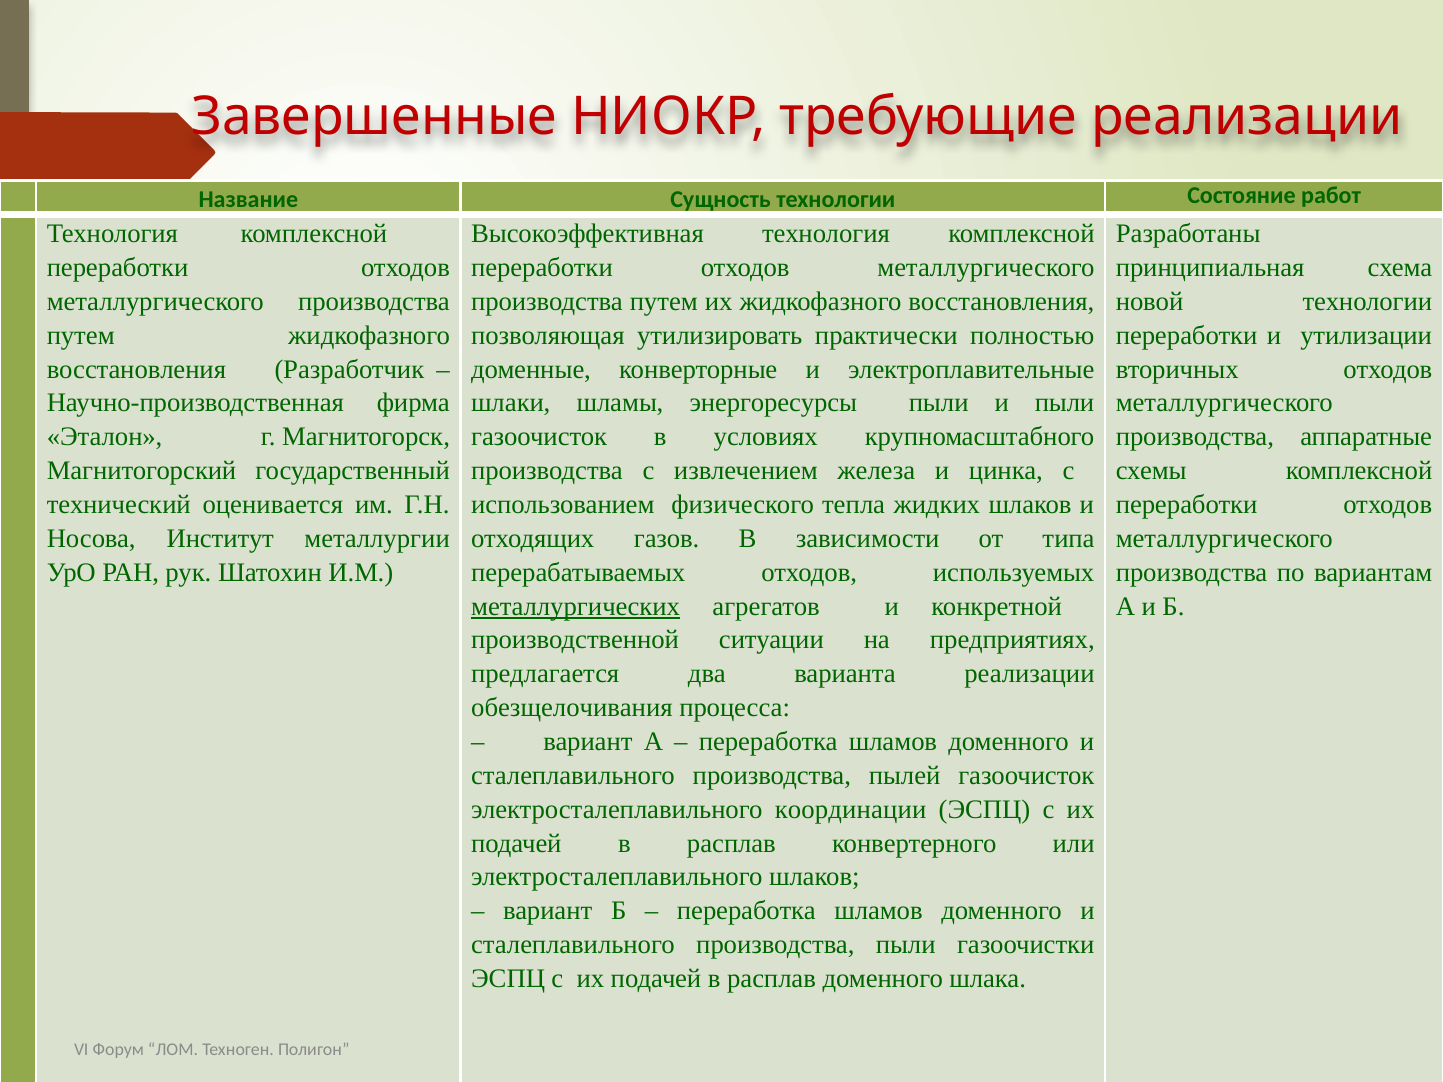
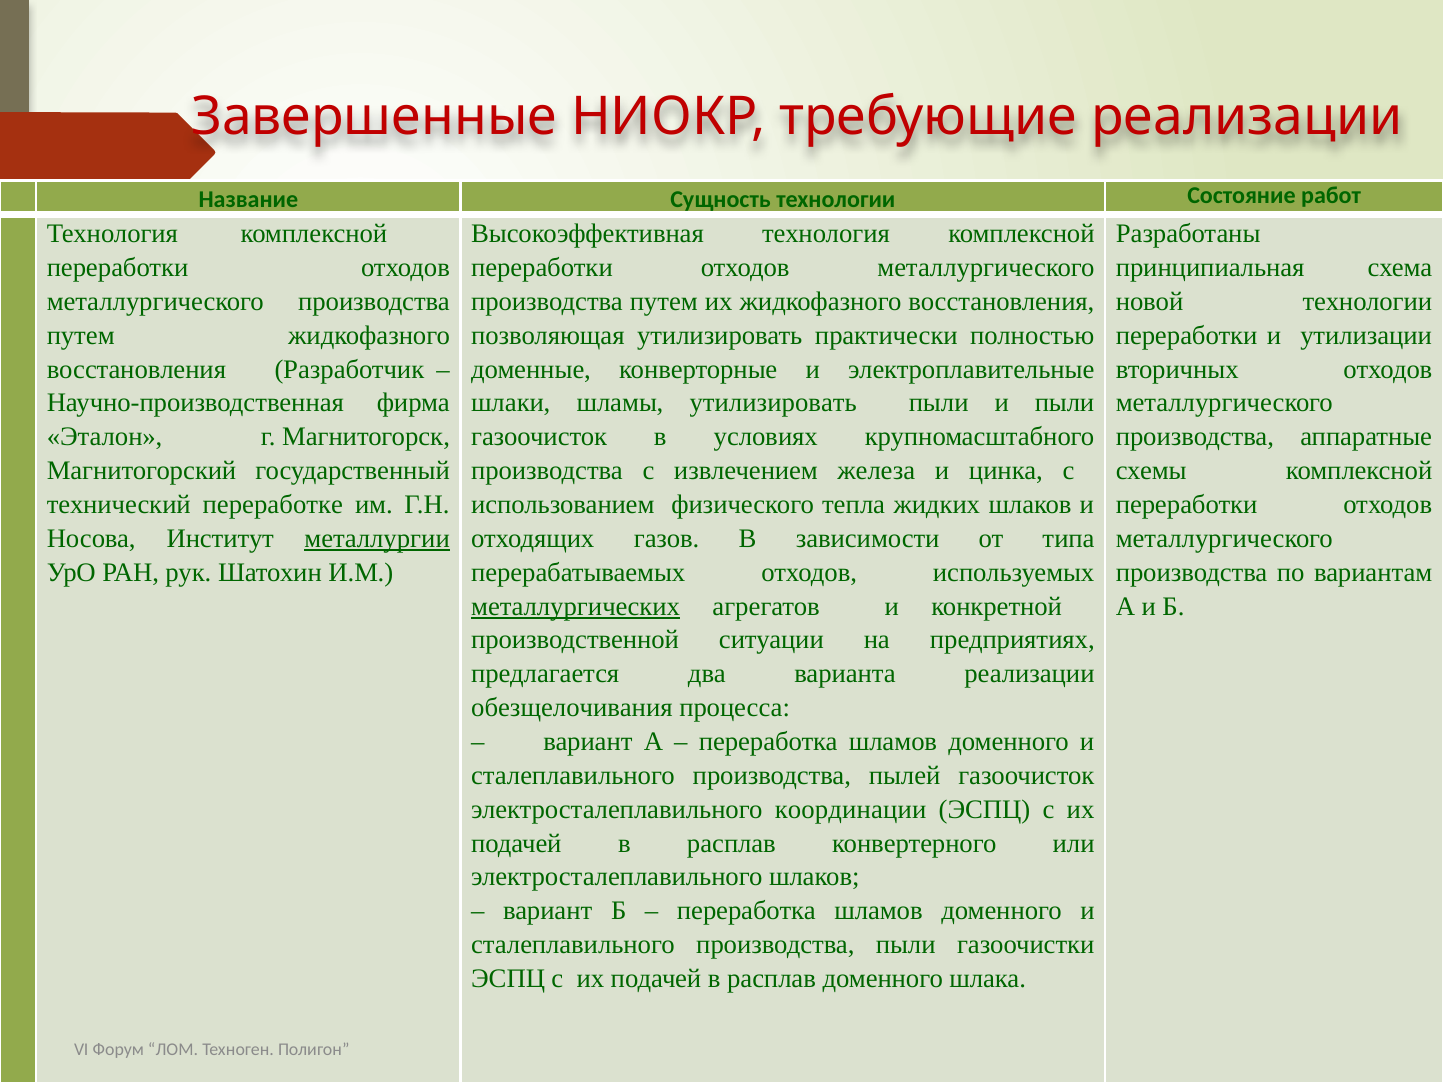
шламы энергоресурсы: энергоресурсы -> утилизировать
оценивается: оценивается -> переработке
металлургии underline: none -> present
